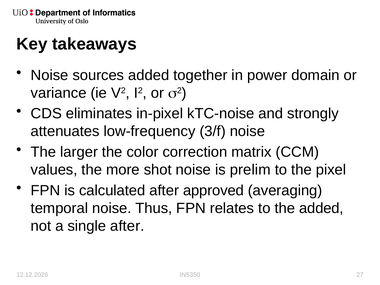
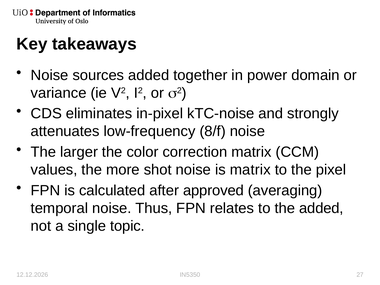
3/f: 3/f -> 8/f
is prelim: prelim -> matrix
single after: after -> topic
